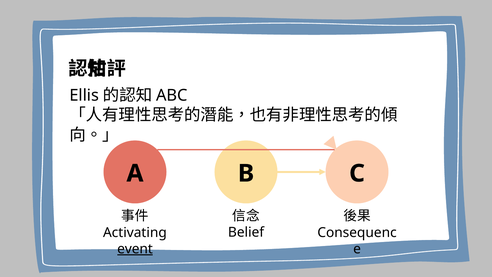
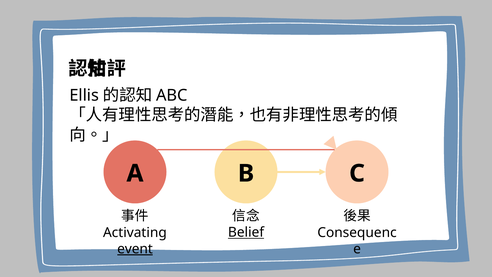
Belief underline: none -> present
